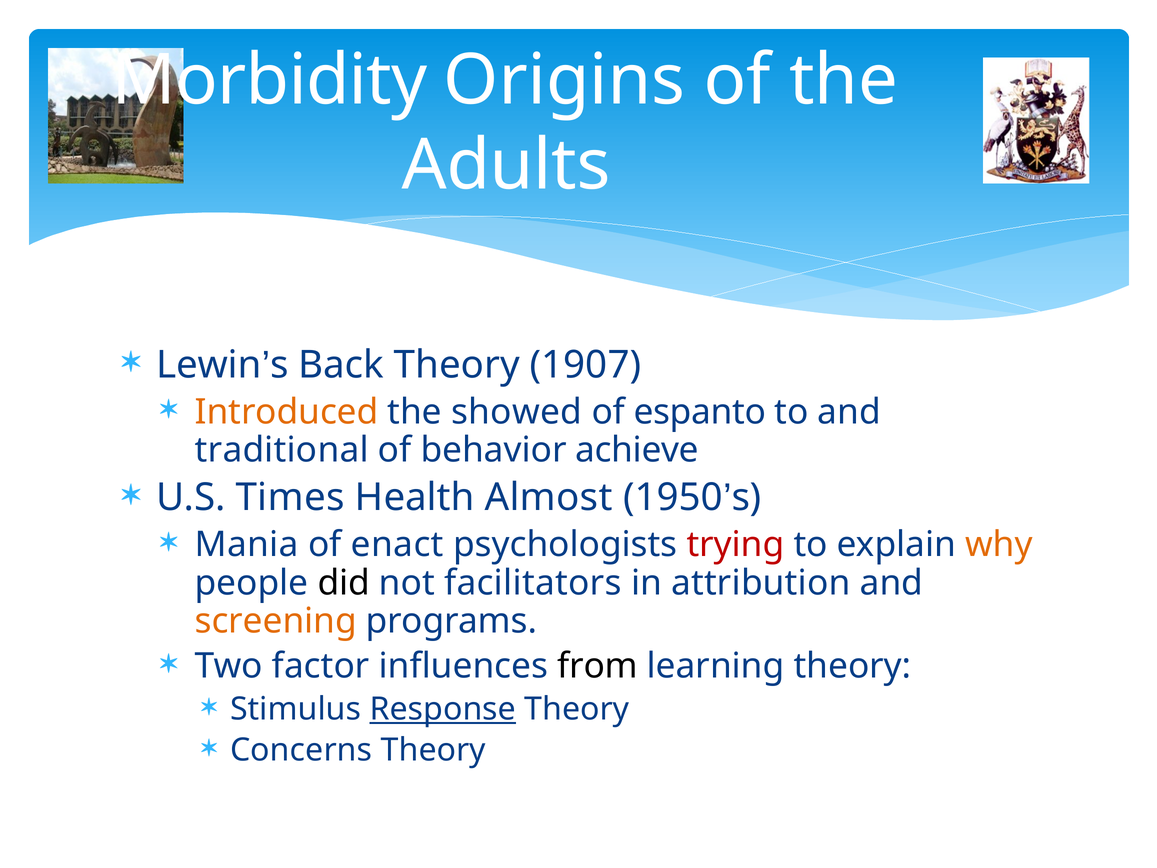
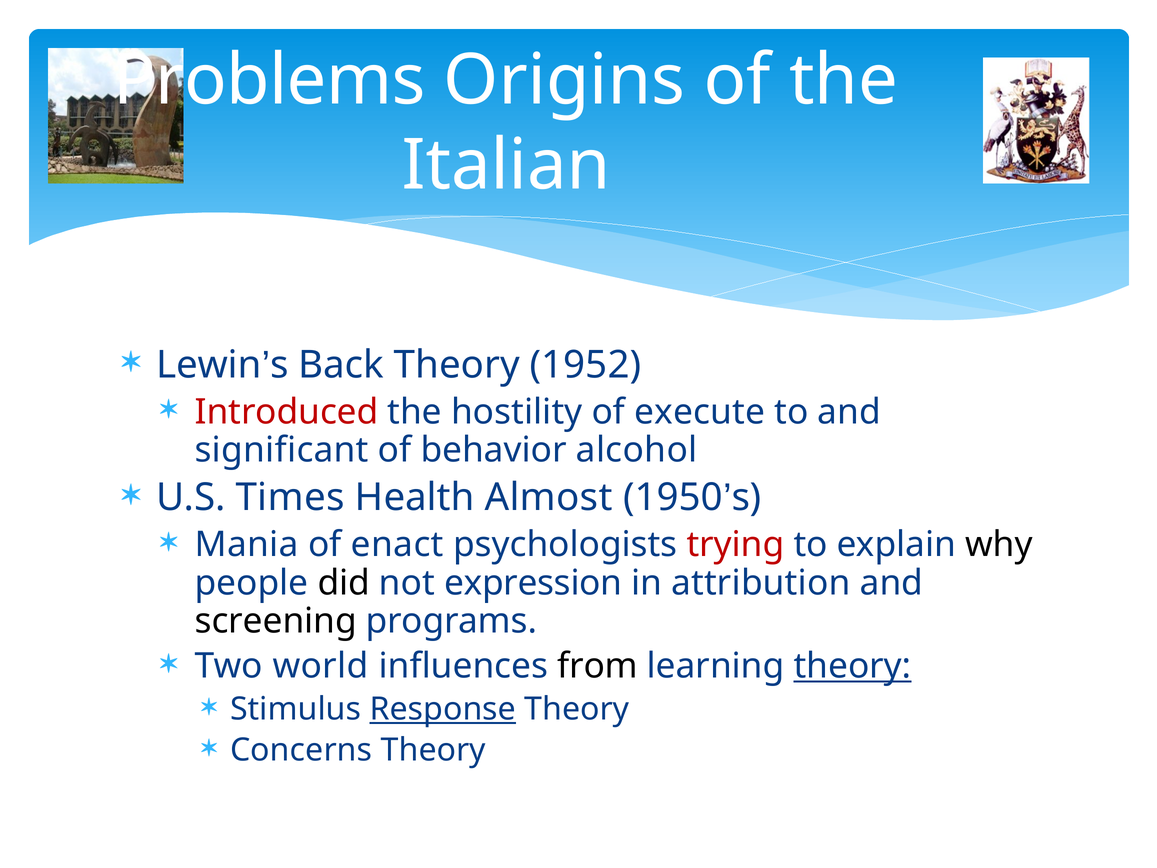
Morbidity: Morbidity -> Problems
Adults: Adults -> Italian
1907: 1907 -> 1952
Introduced colour: orange -> red
showed: showed -> hostility
espanto: espanto -> execute
traditional: traditional -> significant
achieve: achieve -> alcohol
why colour: orange -> black
facilitators: facilitators -> expression
screening colour: orange -> black
factor: factor -> world
theory at (852, 666) underline: none -> present
